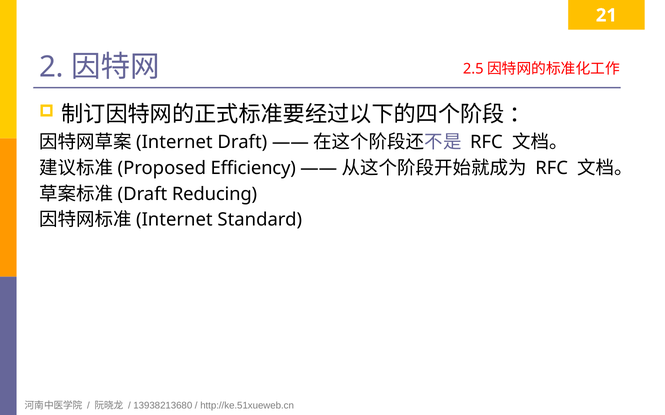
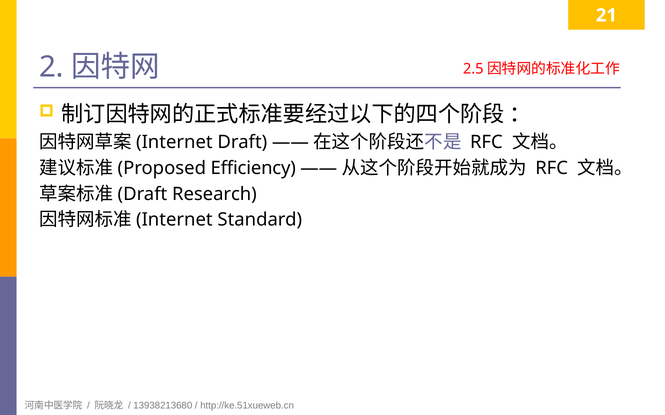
Reducing: Reducing -> Research
